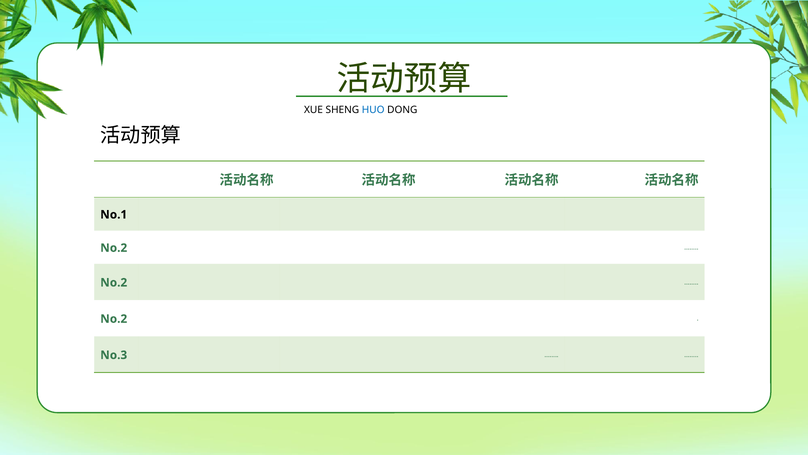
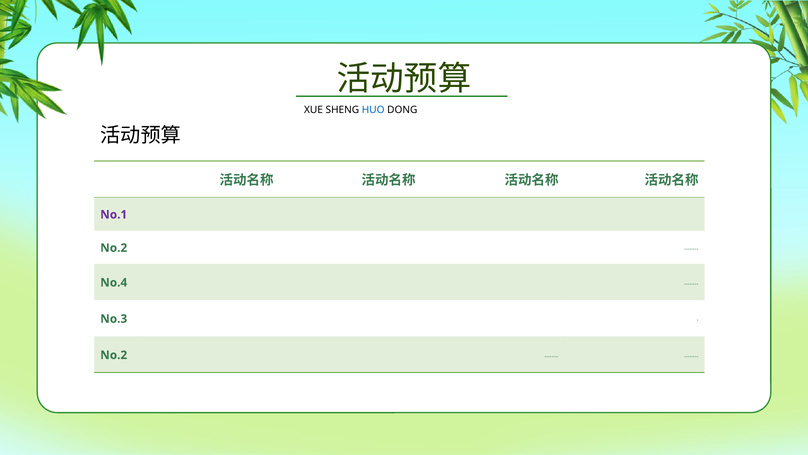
No.1 colour: black -> purple
No.2 at (114, 282): No.2 -> No.4
No.2 at (114, 319): No.2 -> No.3
No.3 at (114, 355): No.3 -> No.2
